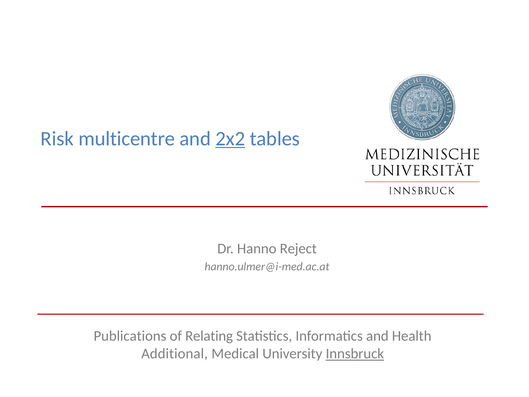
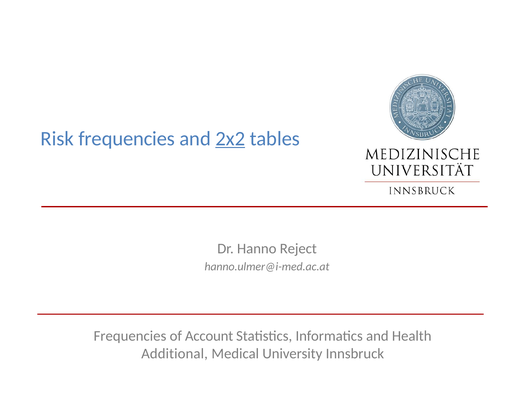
Risk multicentre: multicentre -> frequencies
Publications at (130, 336): Publications -> Frequencies
Relating: Relating -> Account
Innsbruck underline: present -> none
